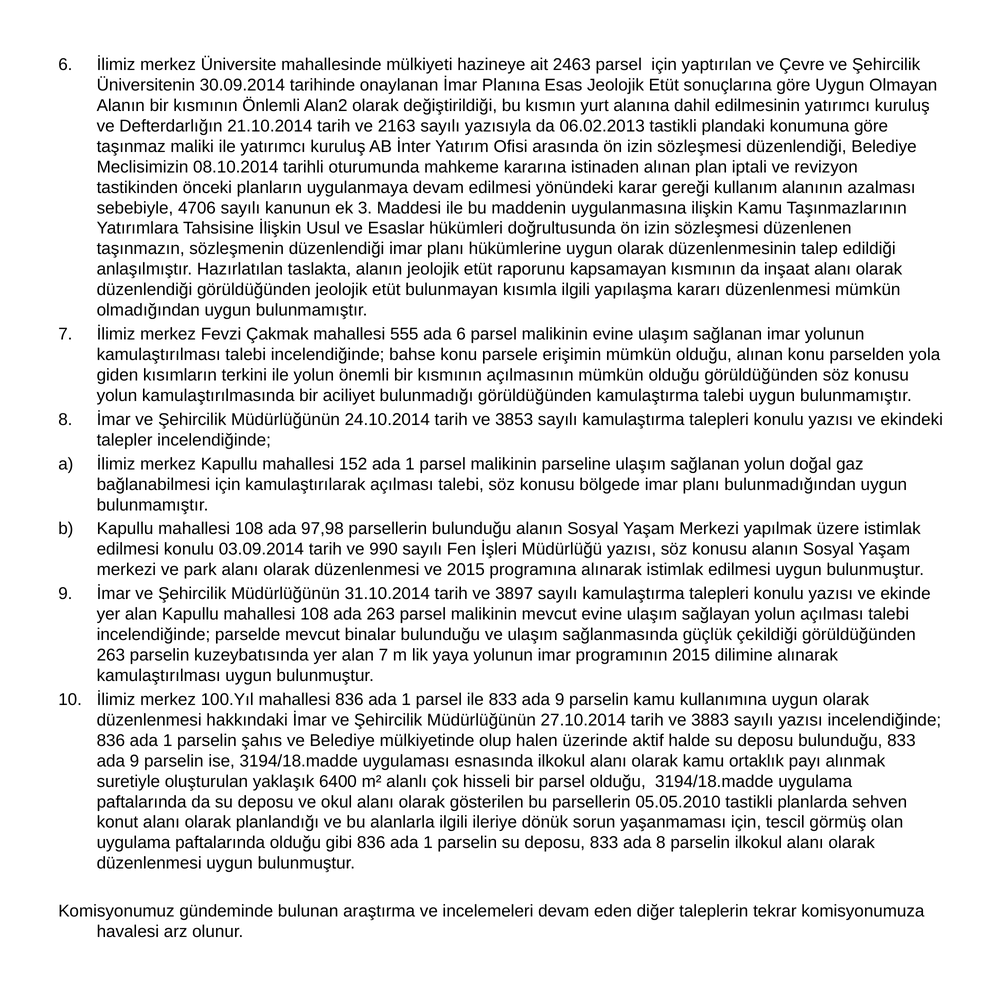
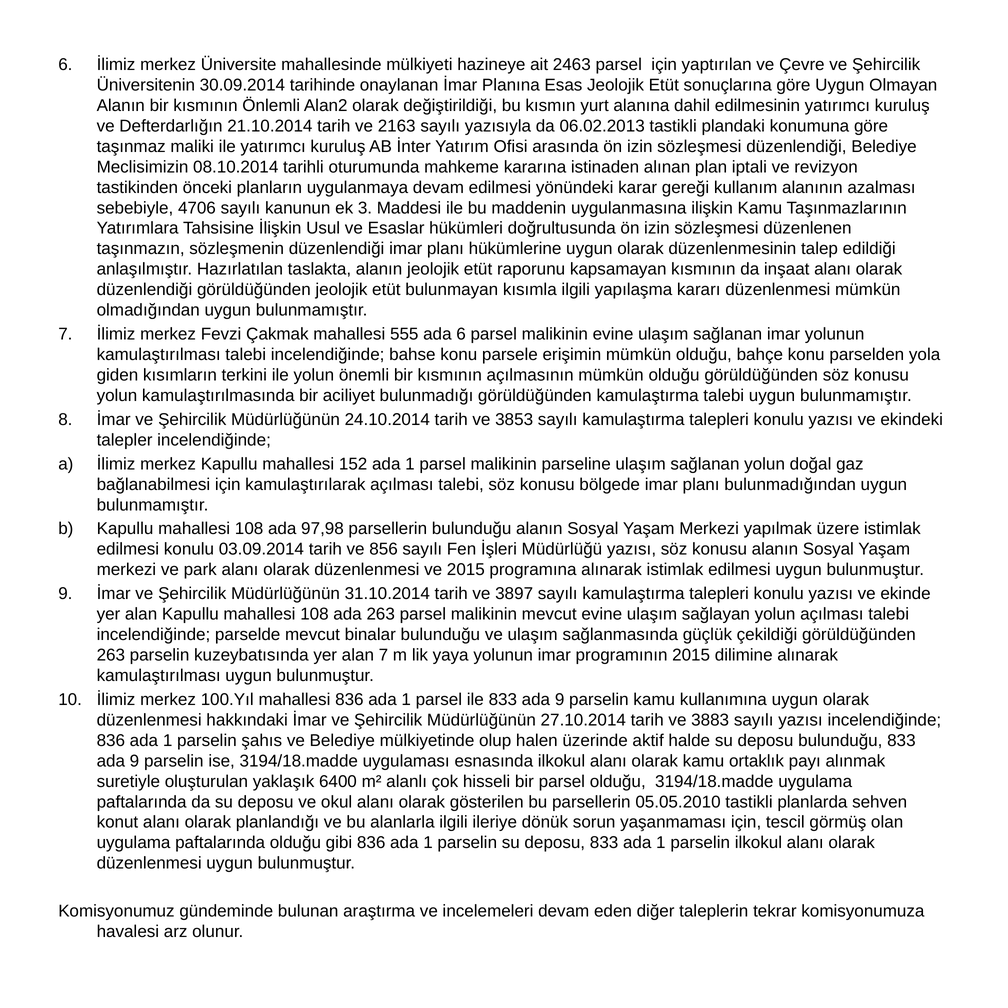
olduğu alınan: alınan -> bahçe
990: 990 -> 856
833 ada 8: 8 -> 1
